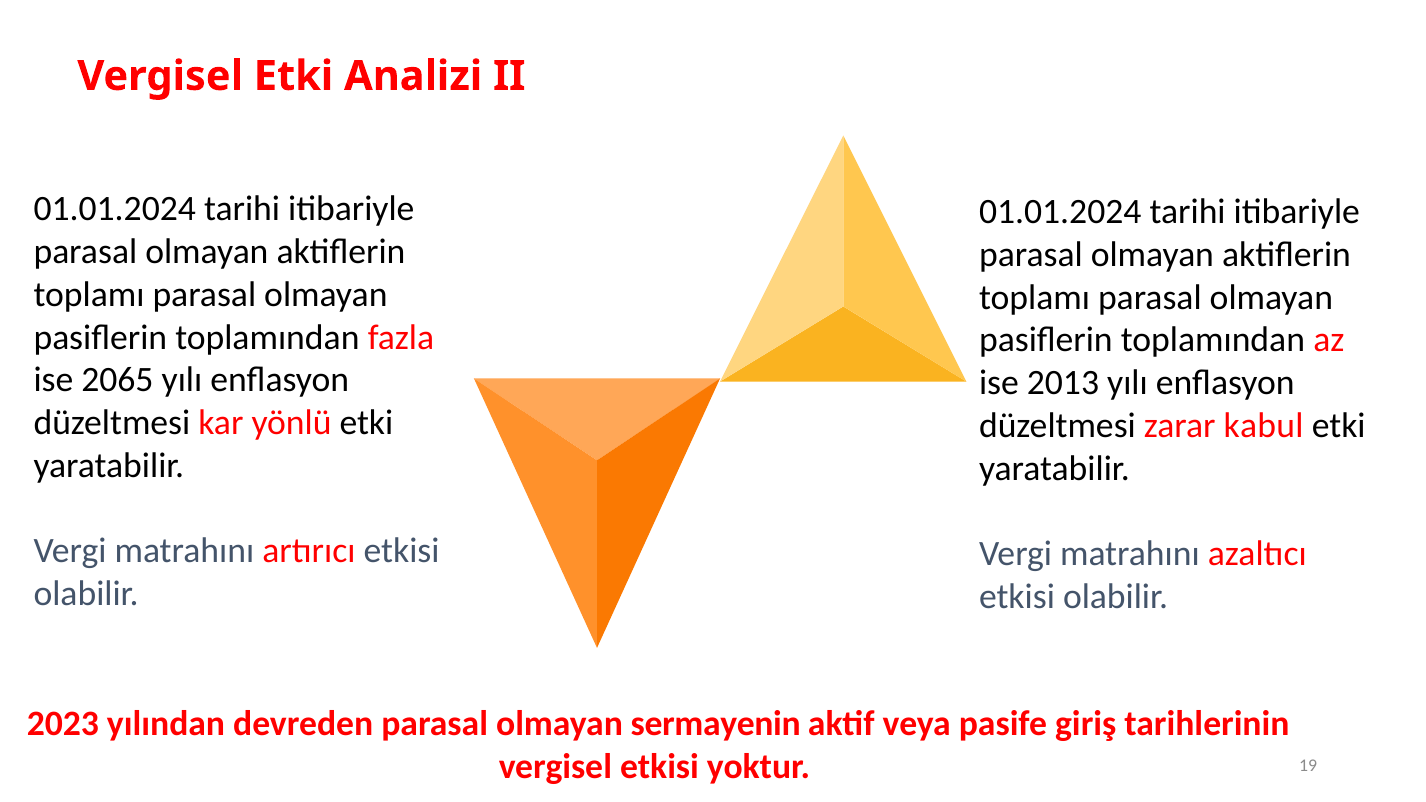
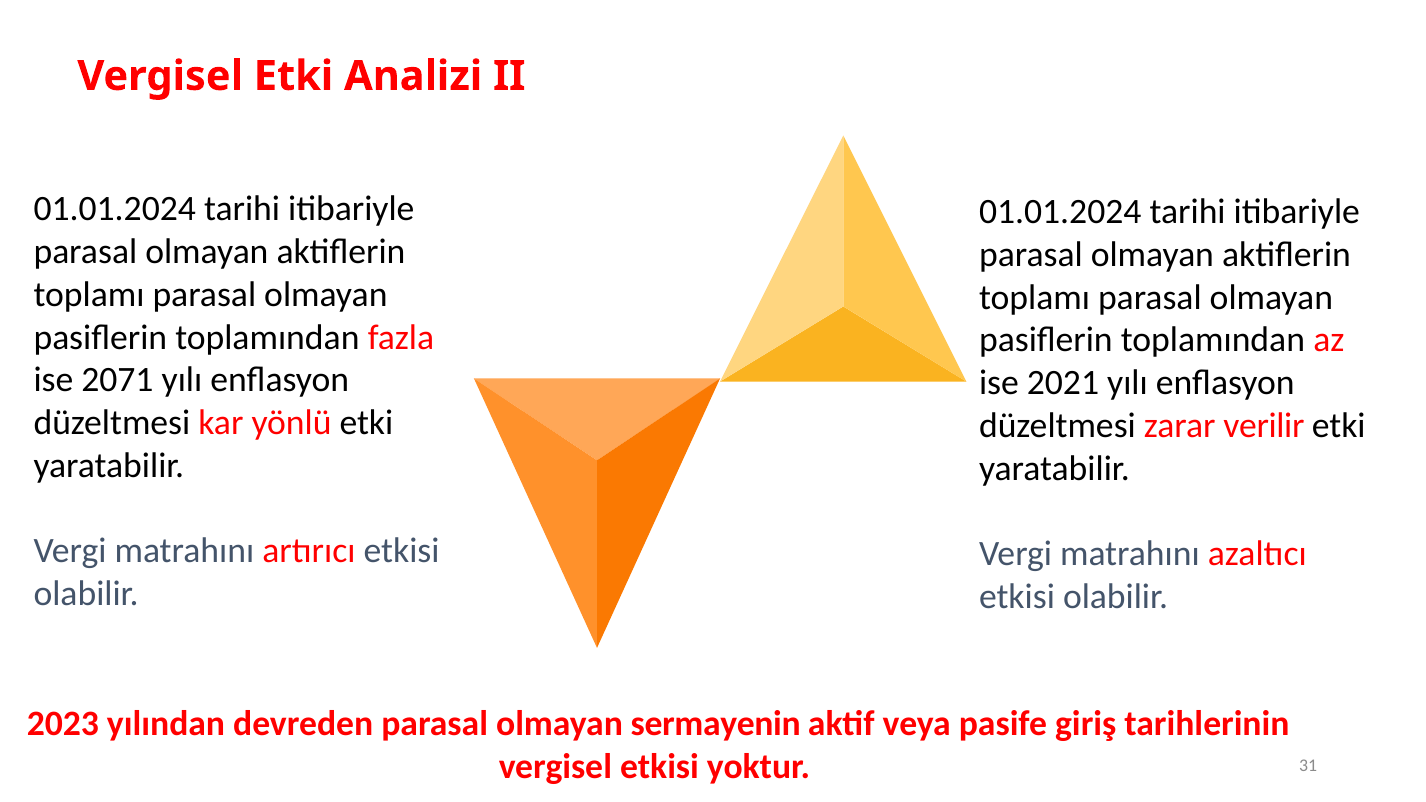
2065: 2065 -> 2071
2013: 2013 -> 2021
kabul: kabul -> verilir
19: 19 -> 31
